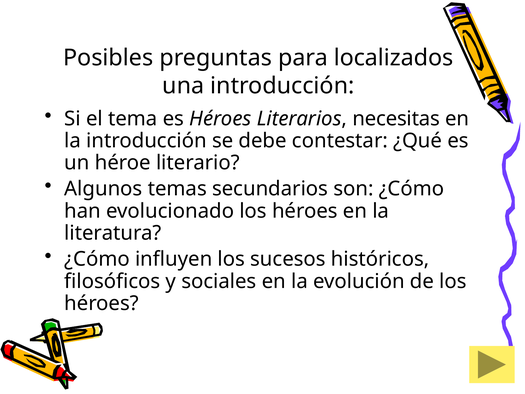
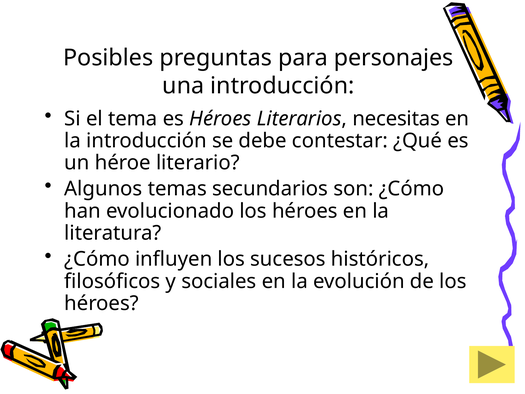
localizados: localizados -> personajes
